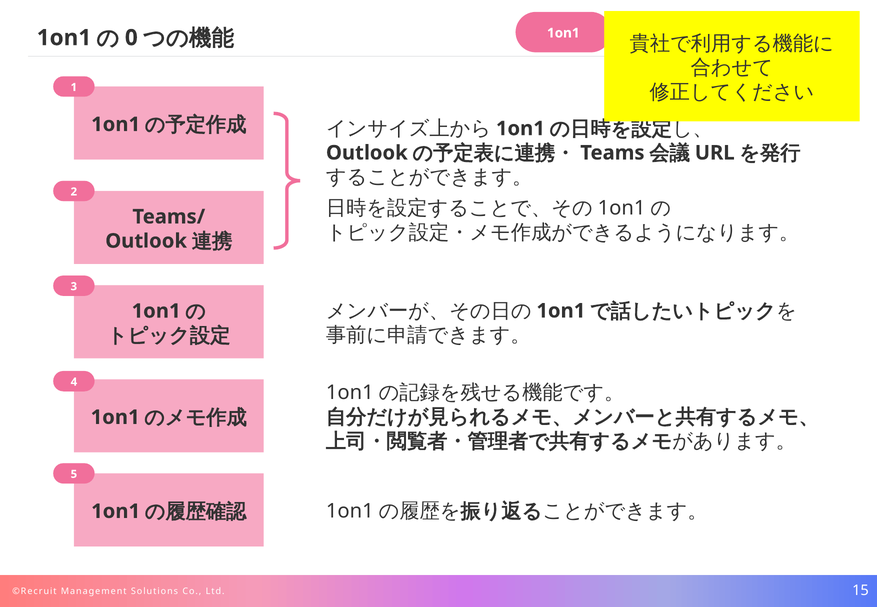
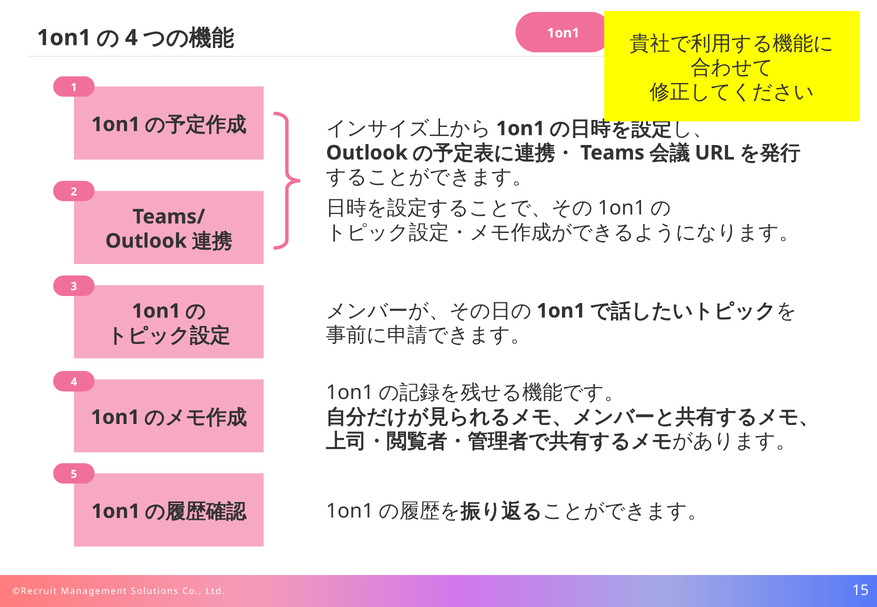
0 at (131, 38): 0 -> 4
